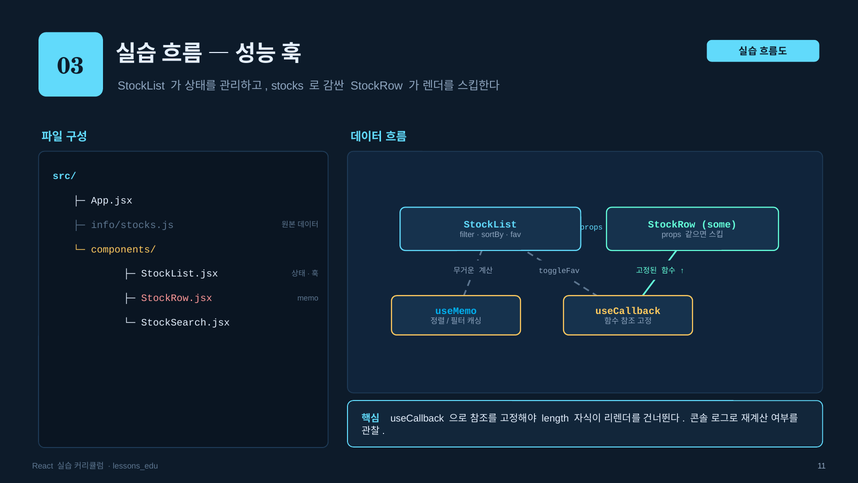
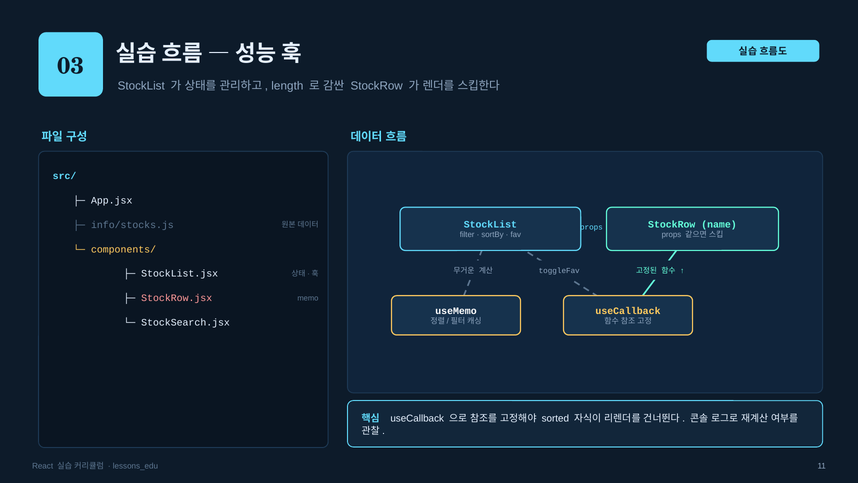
stocks: stocks -> length
some: some -> name
useMemo colour: light blue -> white
length: length -> sorted
